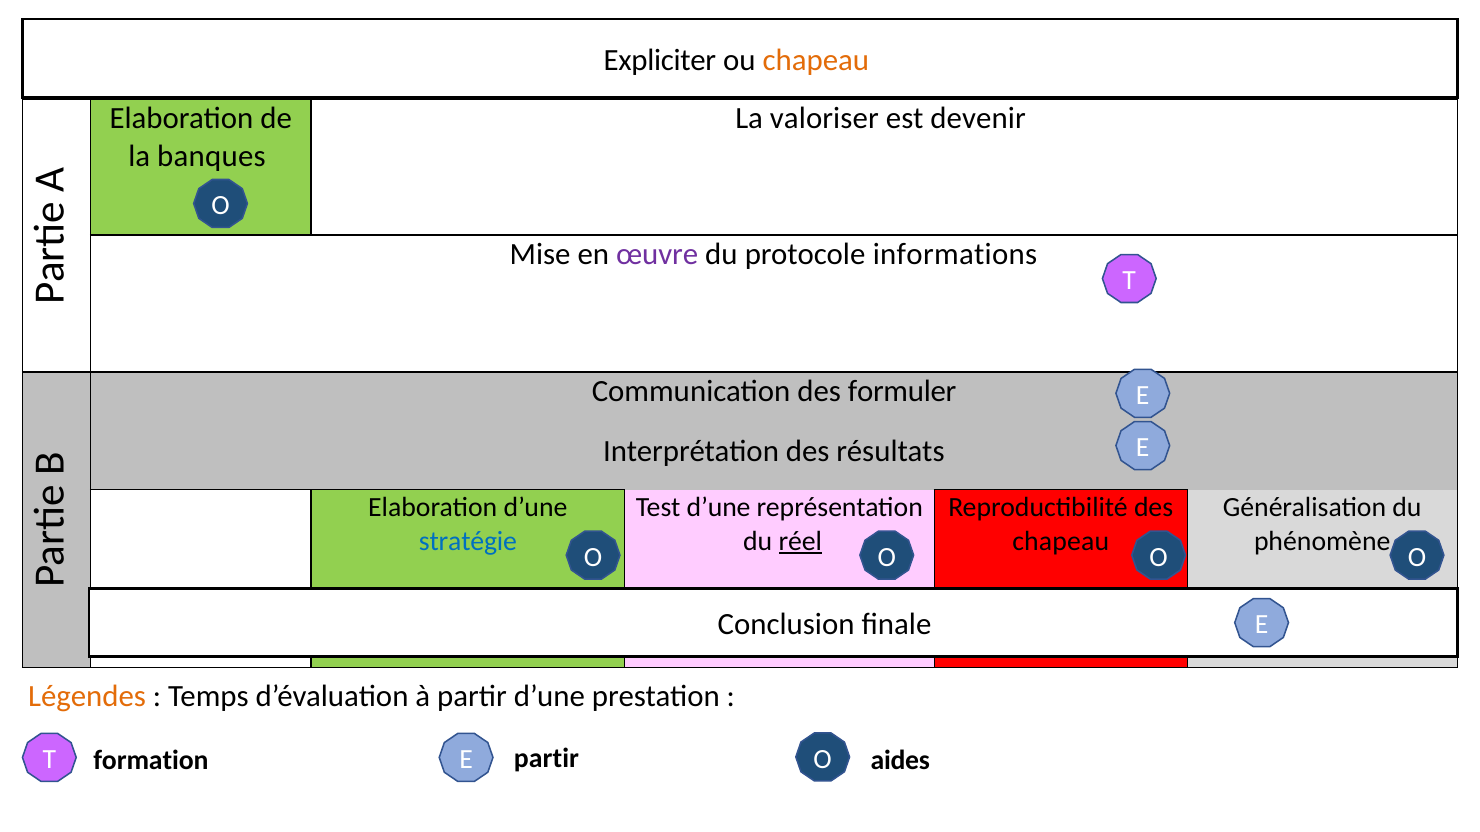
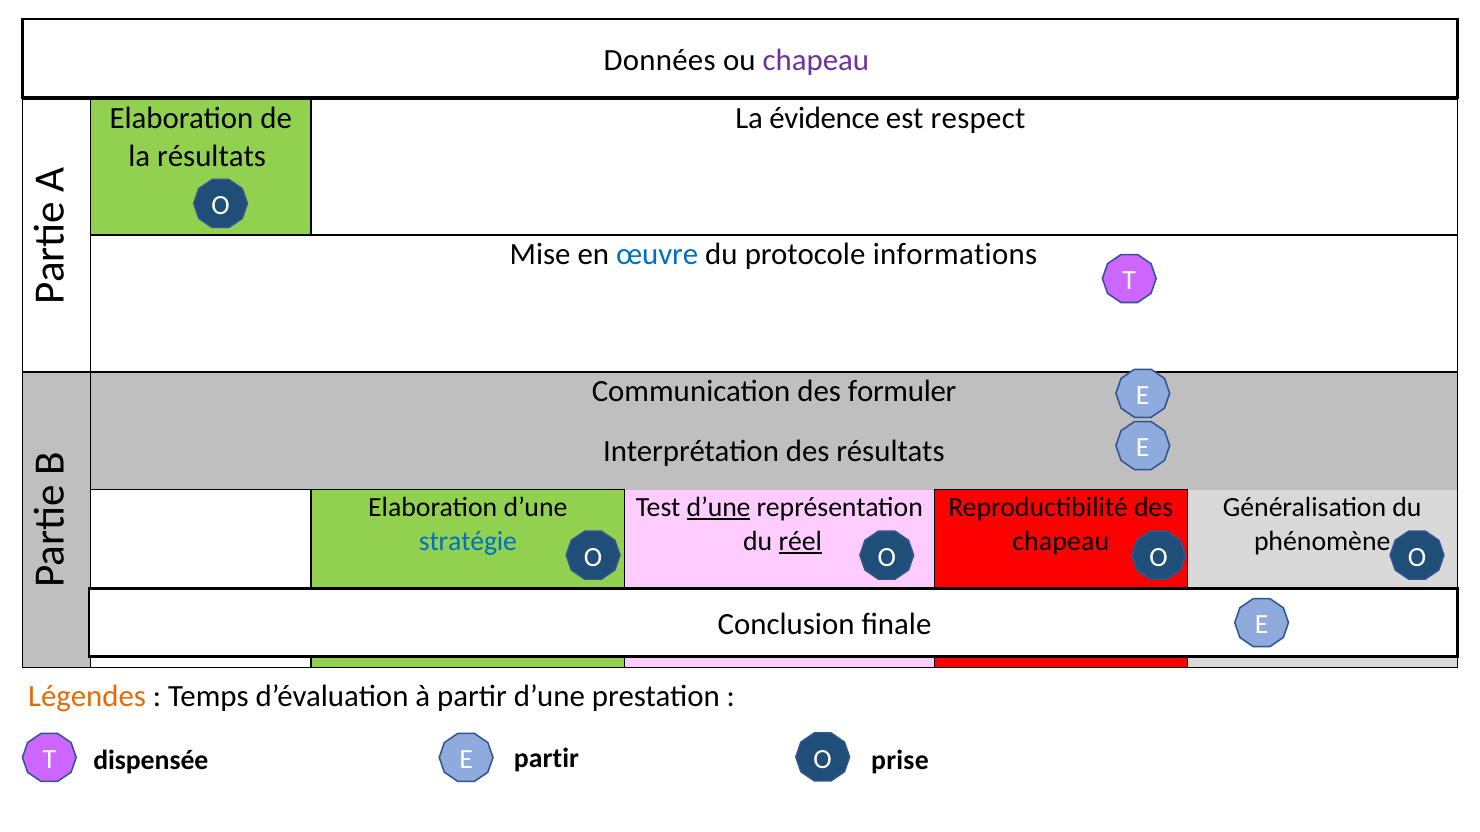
Expliciter: Expliciter -> Données
chapeau at (816, 60) colour: orange -> purple
valoriser: valoriser -> évidence
devenir: devenir -> respect
la banques: banques -> résultats
œuvre colour: purple -> blue
d’une at (719, 507) underline: none -> present
formation: formation -> dispensée
aides: aides -> prise
